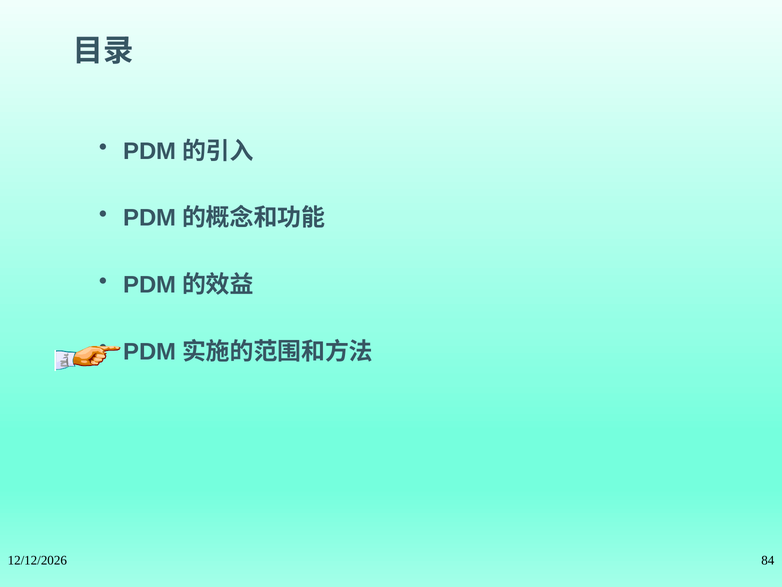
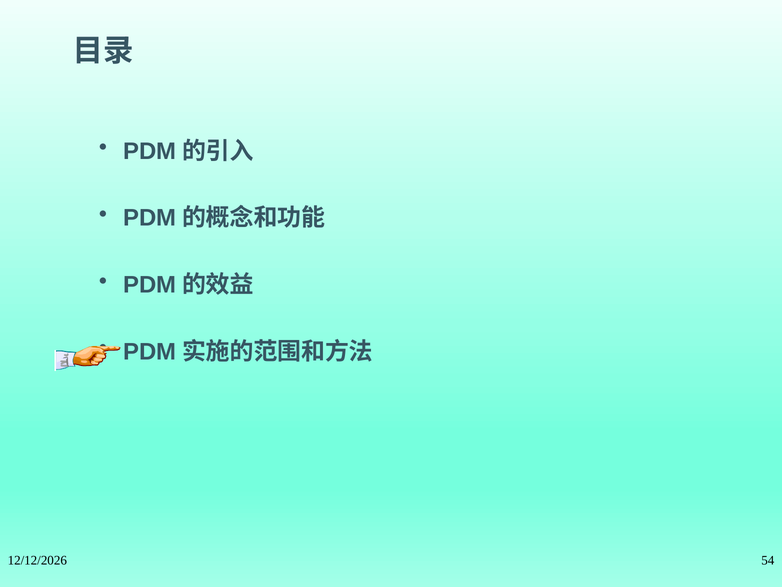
84: 84 -> 54
